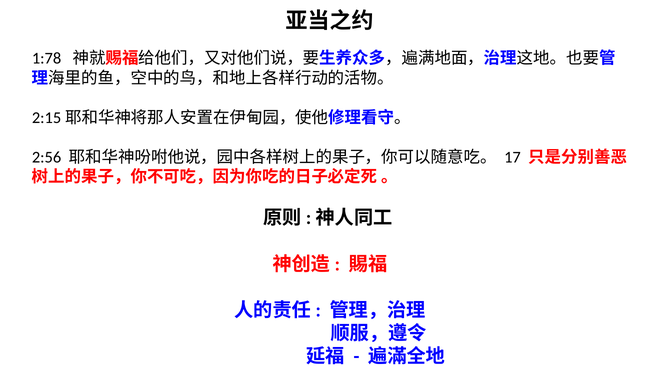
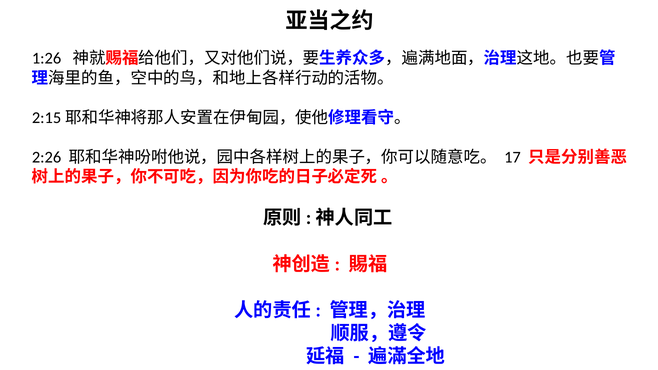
1:78: 1:78 -> 1:26
2:56: 2:56 -> 2:26
